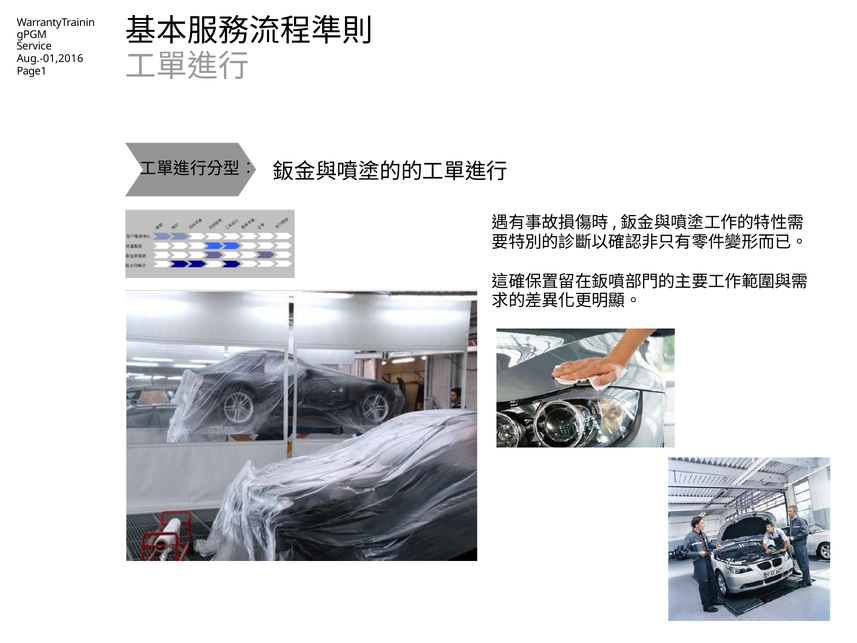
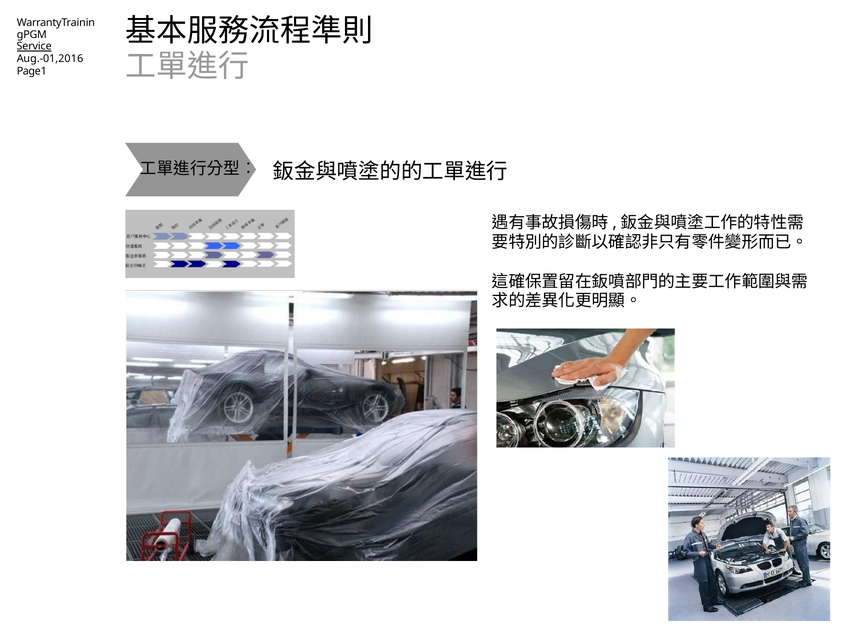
Service underline: none -> present
